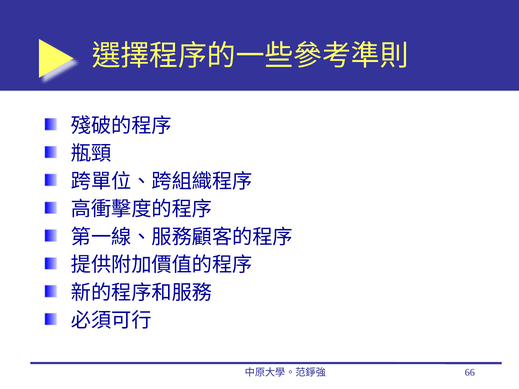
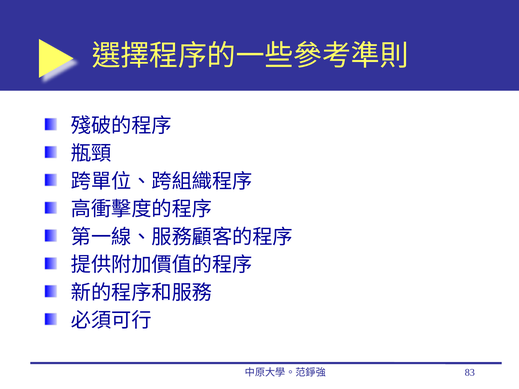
66: 66 -> 83
